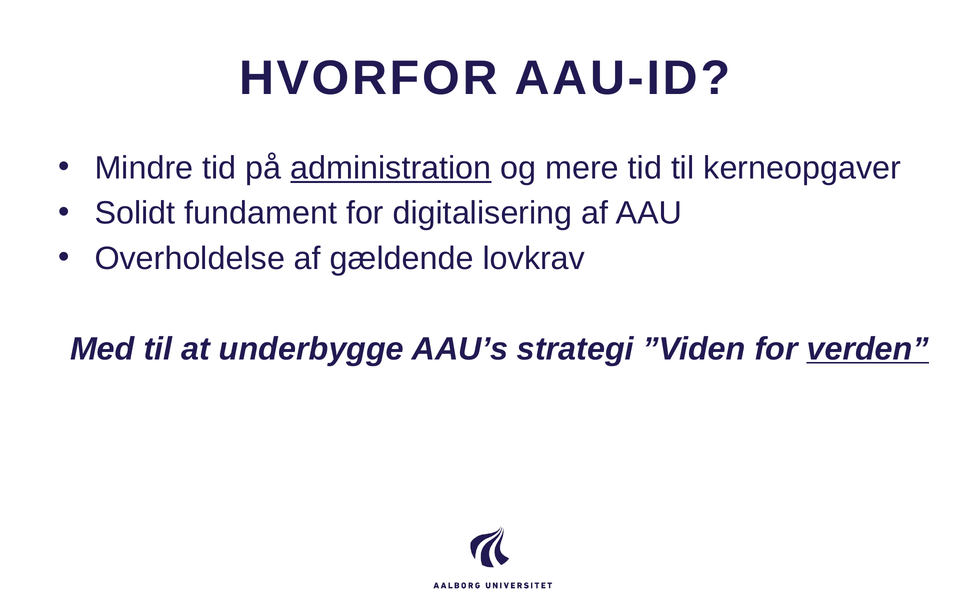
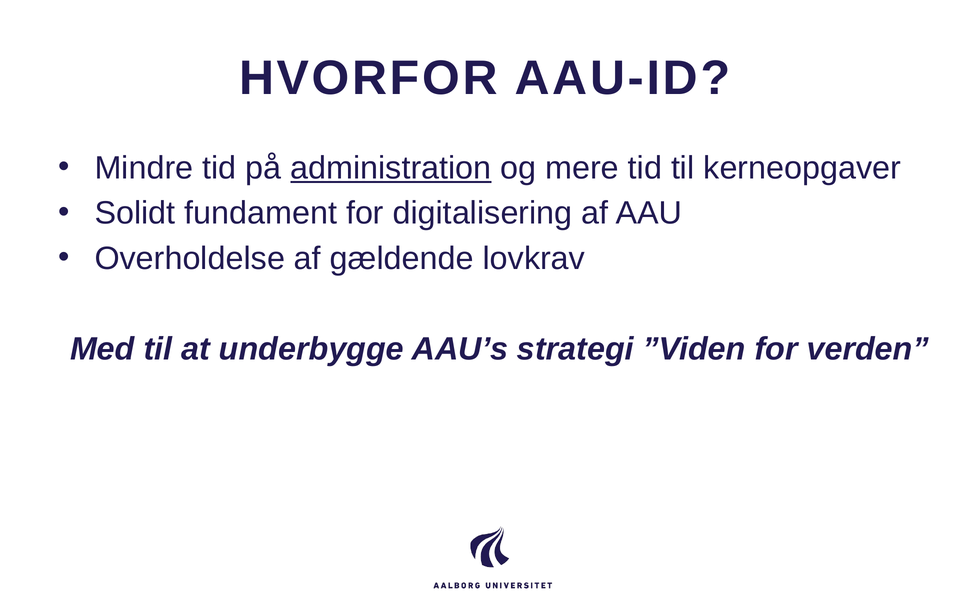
verden underline: present -> none
